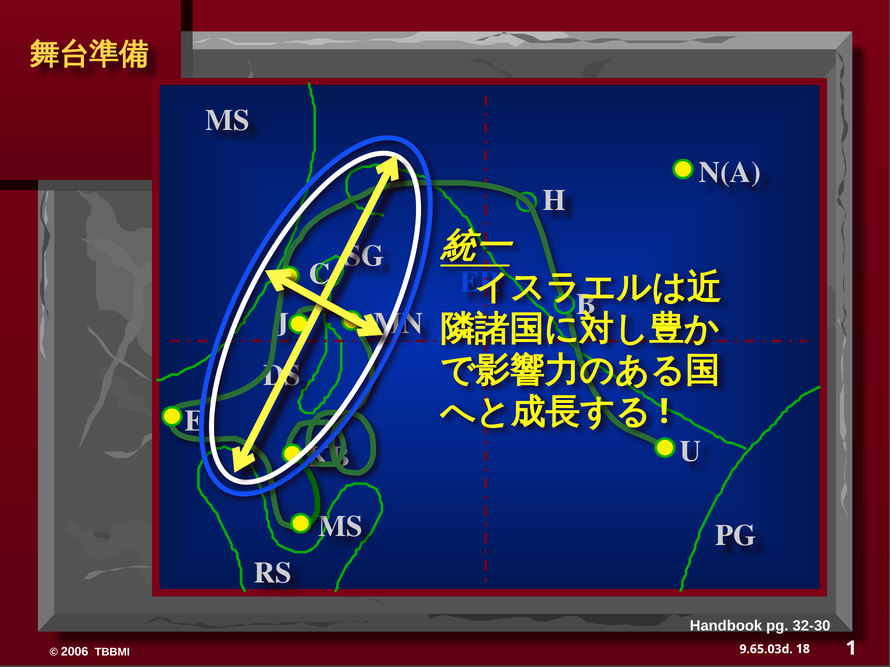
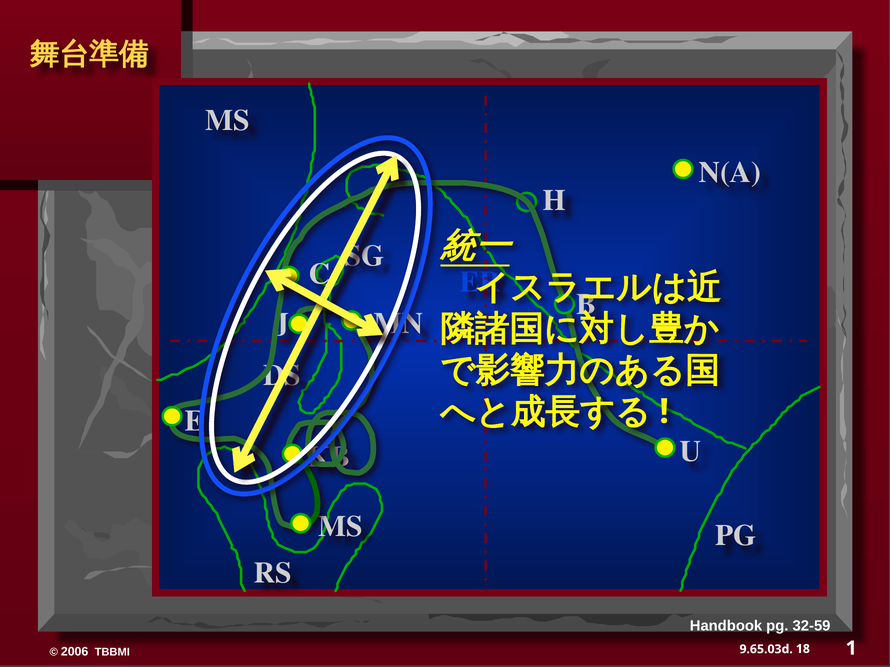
32-30: 32-30 -> 32-59
